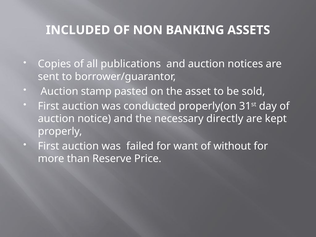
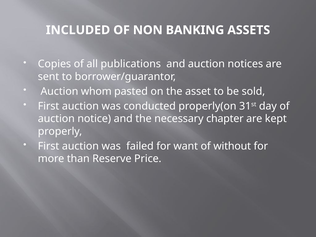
stamp: stamp -> whom
directly: directly -> chapter
